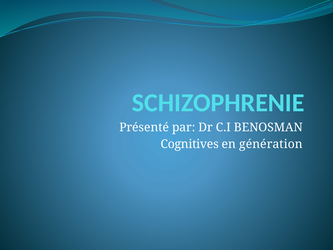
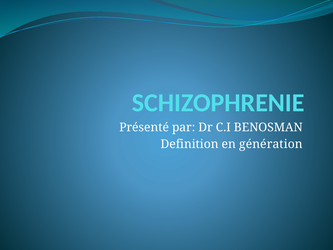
Cognitives: Cognitives -> Definition
